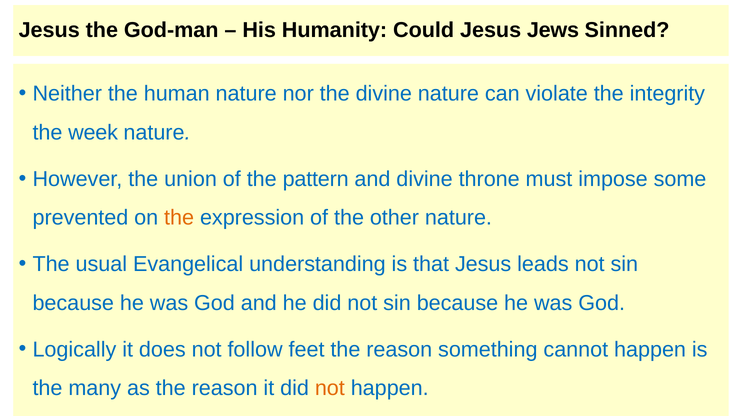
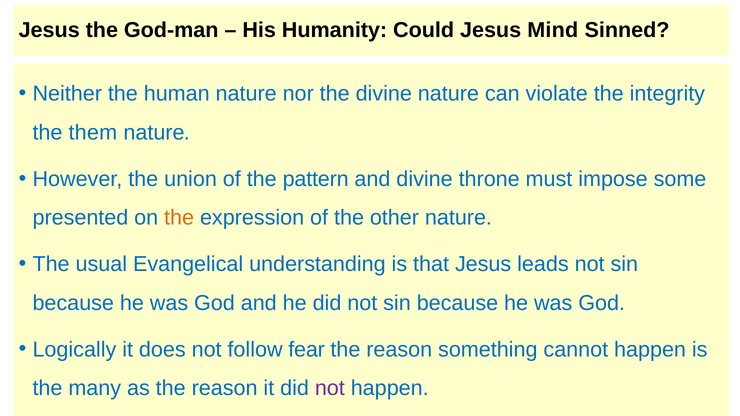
Jews: Jews -> Mind
week: week -> them
prevented: prevented -> presented
feet: feet -> fear
not at (330, 388) colour: orange -> purple
